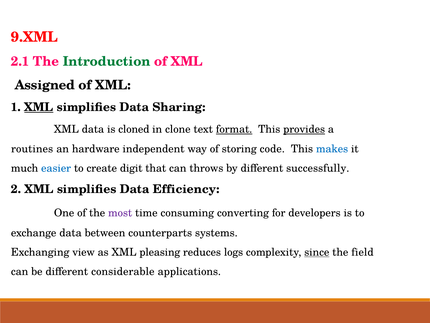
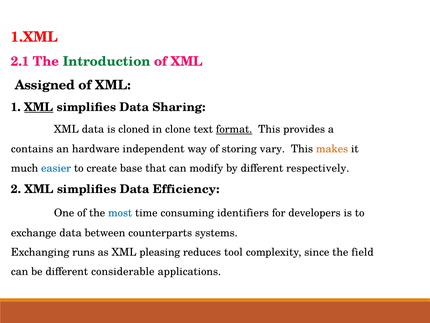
9.XML: 9.XML -> 1.XML
provides underline: present -> none
routines: routines -> contains
code: code -> vary
makes colour: blue -> orange
digit: digit -> base
throws: throws -> modify
successfully: successfully -> respectively
most colour: purple -> blue
converting: converting -> identifiers
view: view -> runs
logs: logs -> tool
since underline: present -> none
